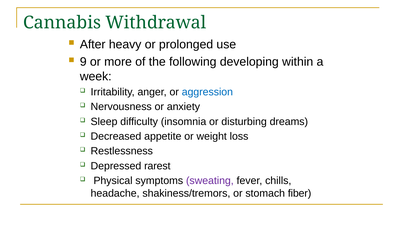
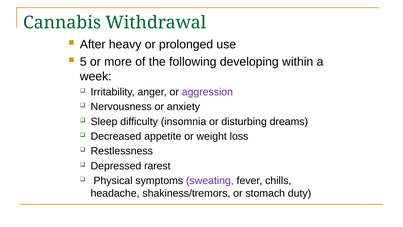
9: 9 -> 5
aggression colour: blue -> purple
fiber: fiber -> duty
